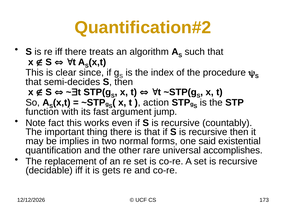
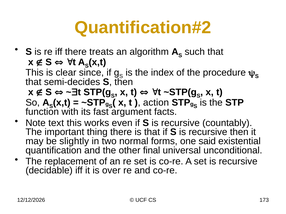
jump: jump -> facts
fact: fact -> text
implies: implies -> slightly
rare: rare -> final
accomplishes: accomplishes -> unconditional
gets: gets -> over
